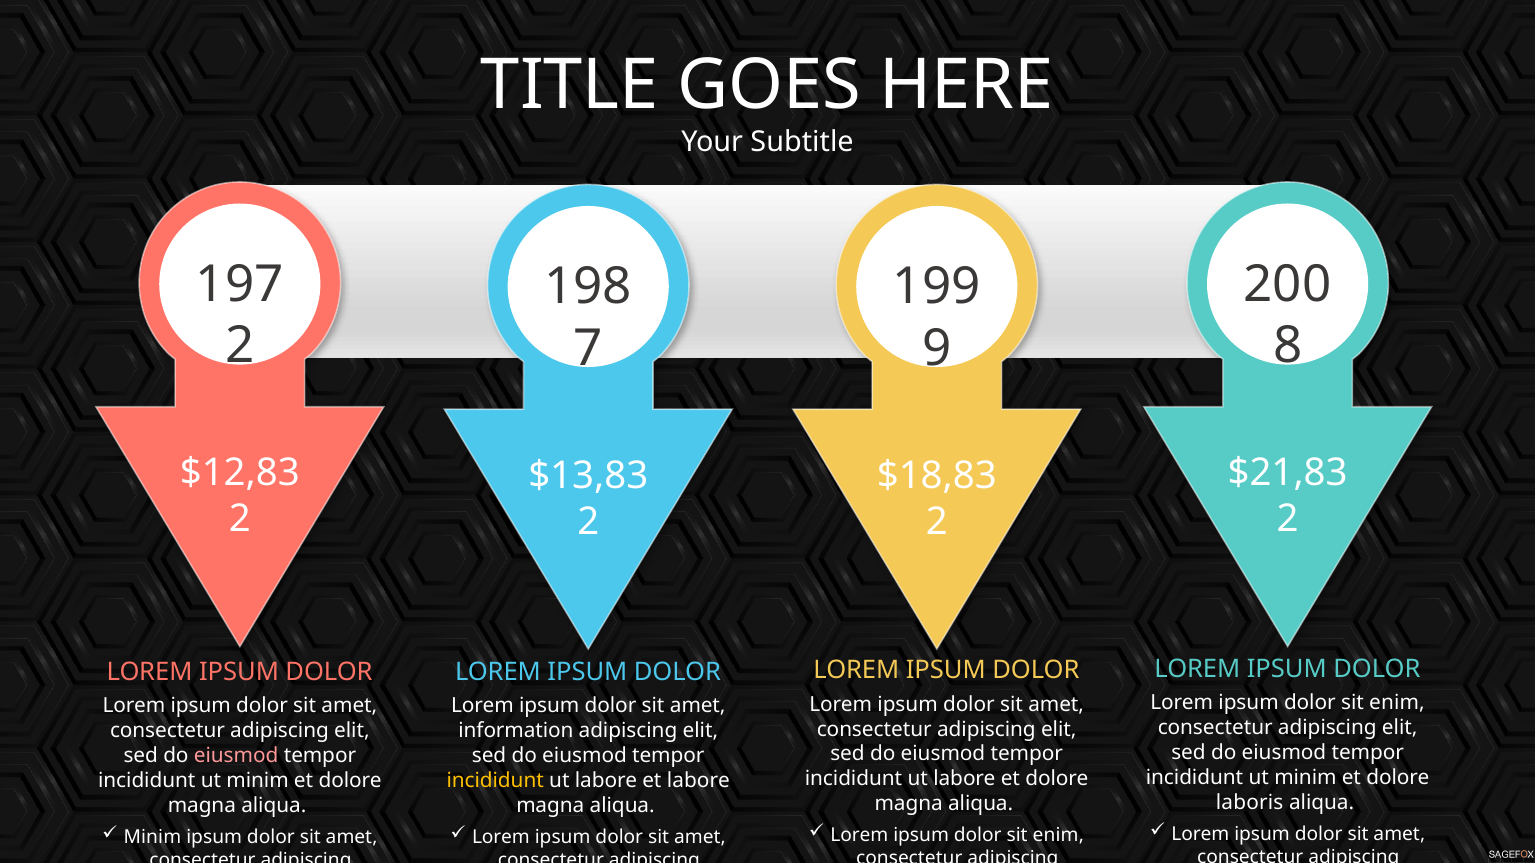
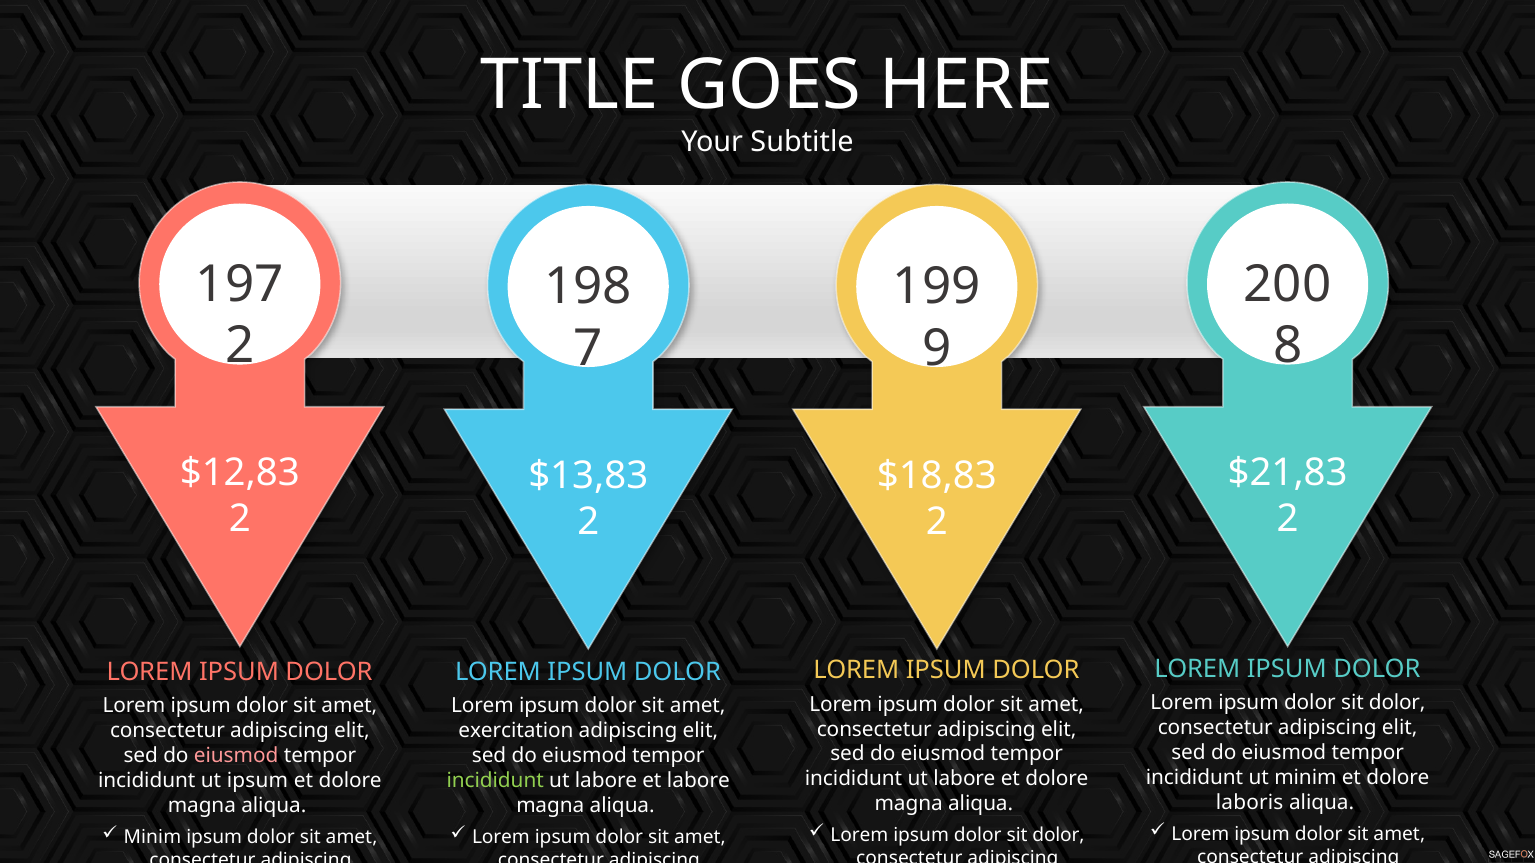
enim at (1397, 703): enim -> dolor
information: information -> exercitation
incididunt at (495, 781) colour: yellow -> light green
minim at (258, 781): minim -> ipsum
enim at (1058, 836): enim -> dolor
